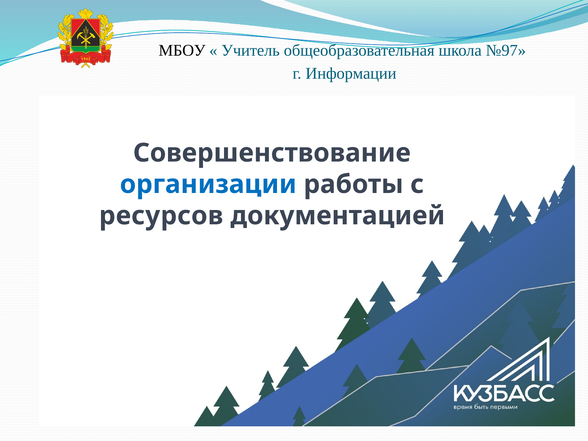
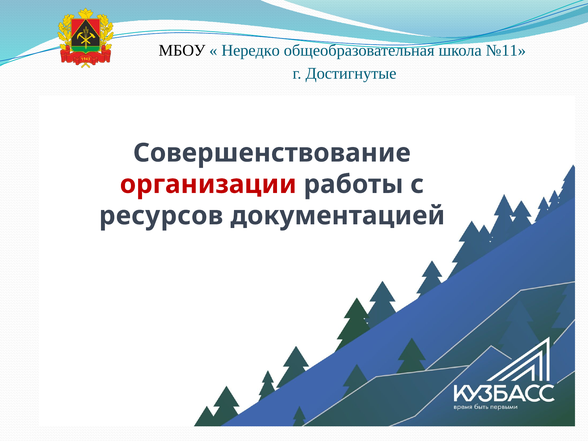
Учитель: Учитель -> Нередко
№97: №97 -> №11
Информации: Информации -> Достигнутые
организации colour: blue -> red
